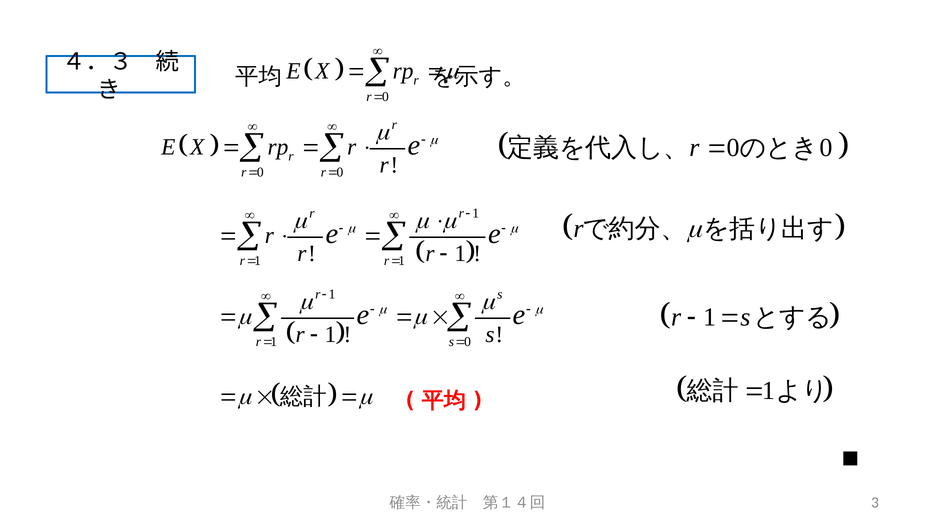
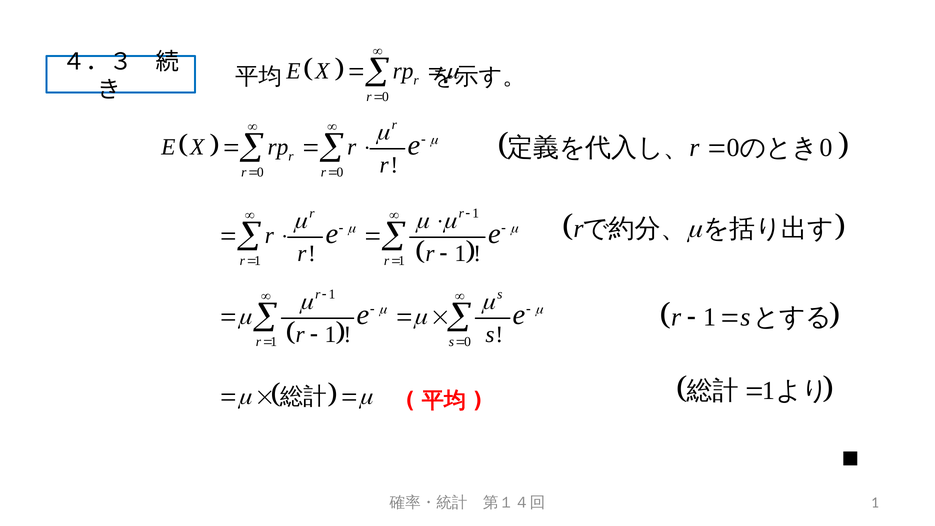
3 at (875, 502): 3 -> 1
